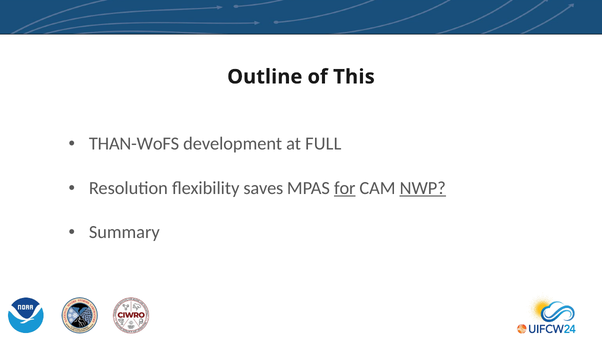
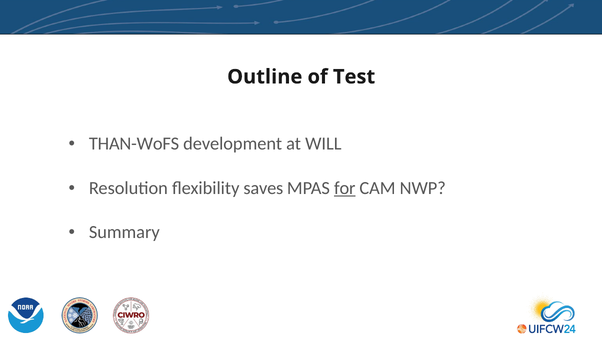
This: This -> Test
FULL: FULL -> WILL
NWP underline: present -> none
